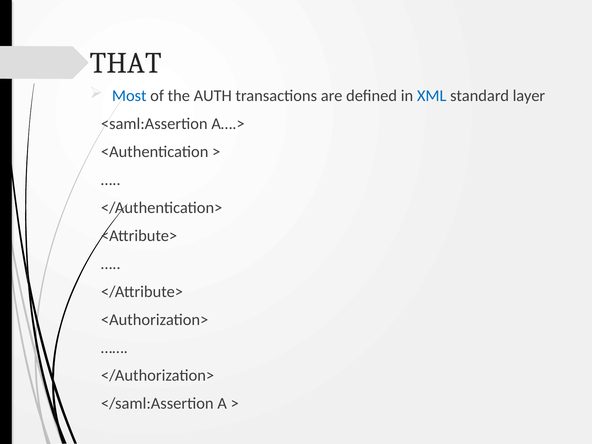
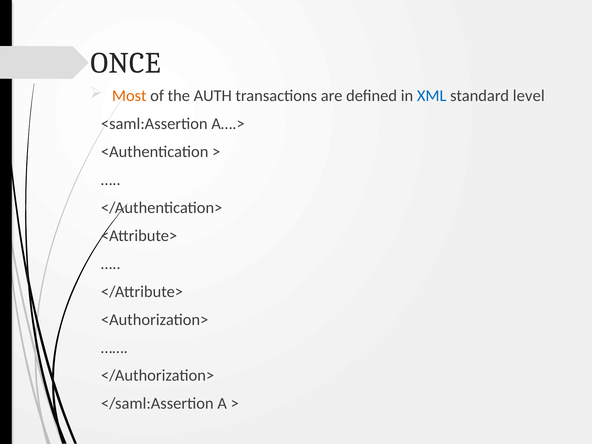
THAT: THAT -> ONCE
Most colour: blue -> orange
layer: layer -> level
